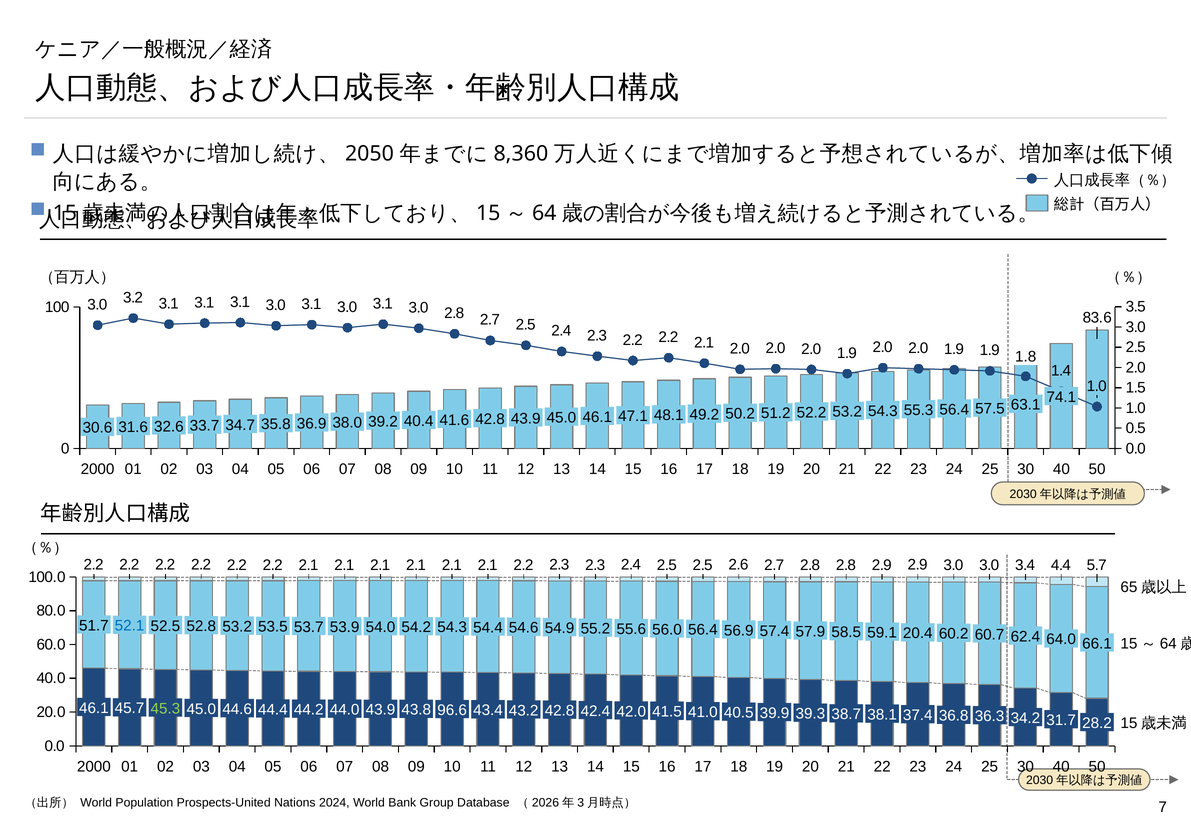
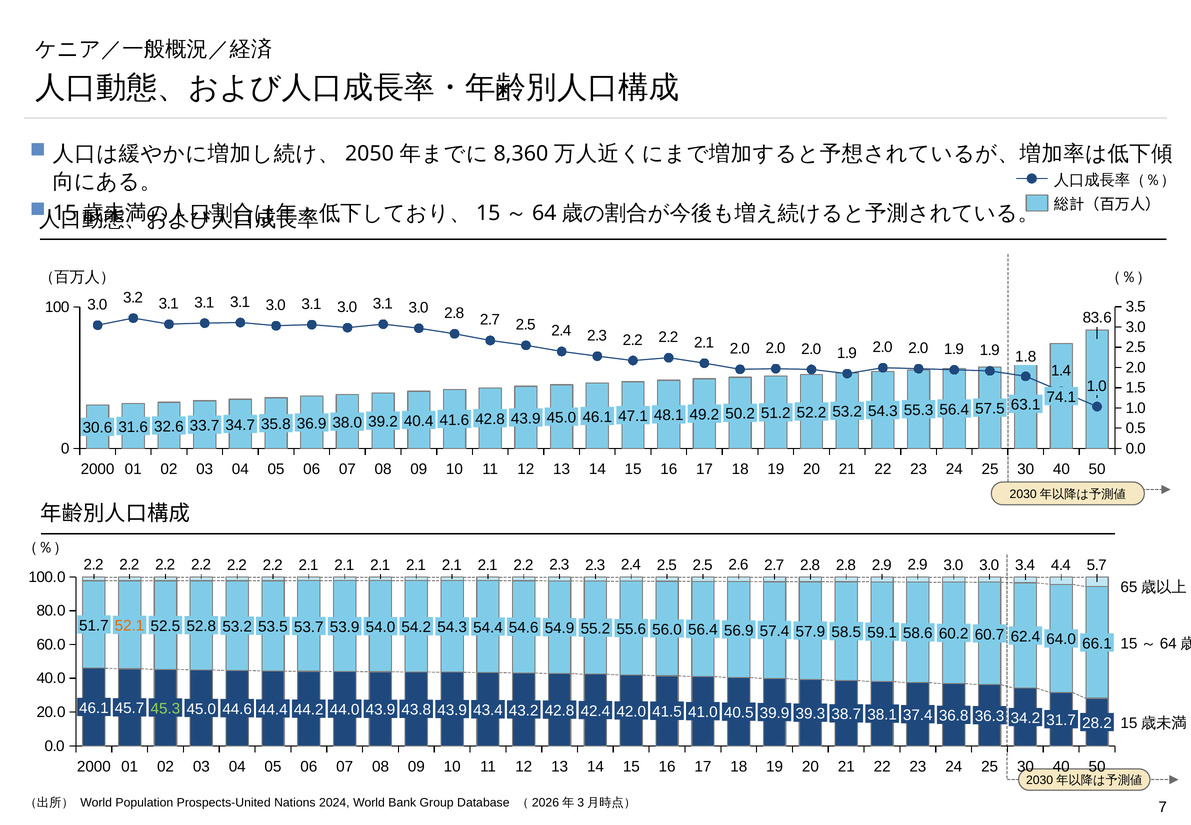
52.1 colour: blue -> orange
20.4: 20.4 -> 58.6
96.6 at (452, 710): 96.6 -> 43.9
